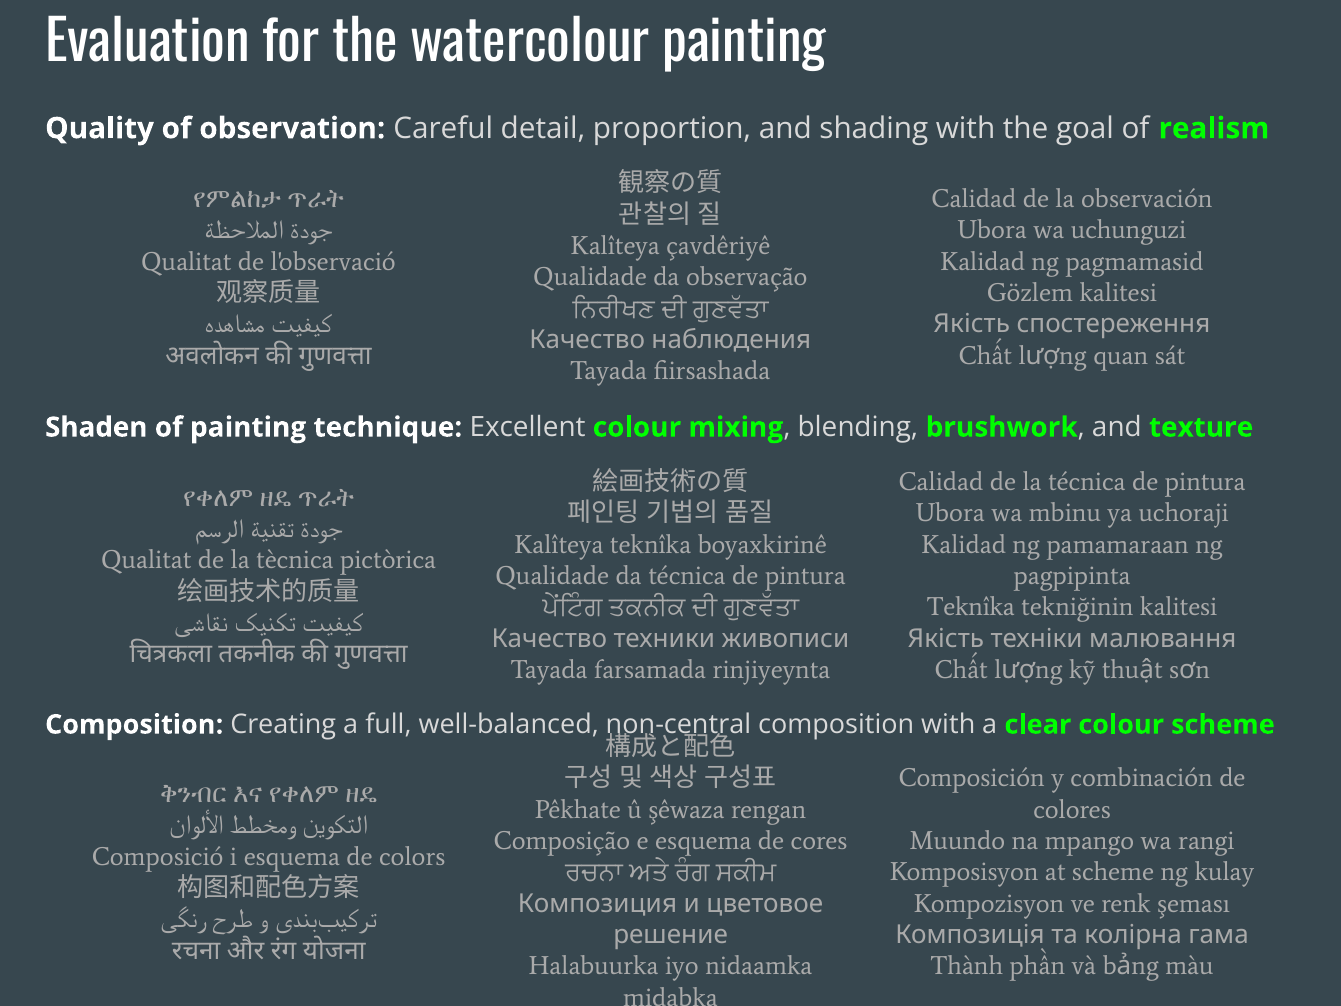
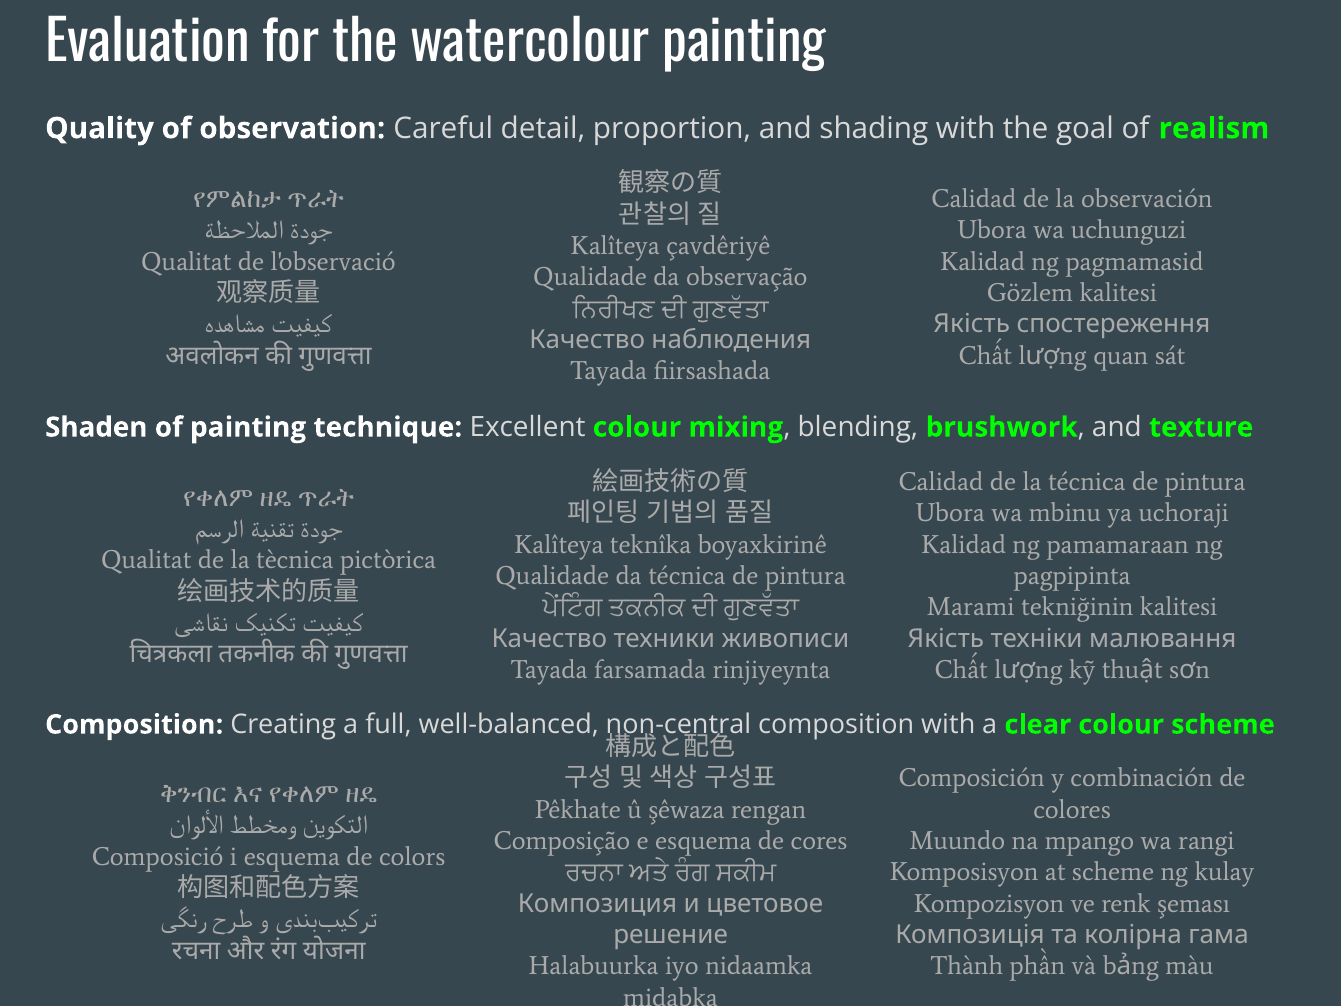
Teknîka at (971, 607): Teknîka -> Marami
